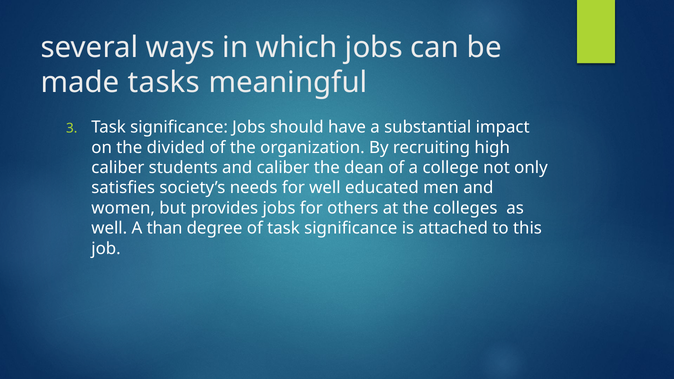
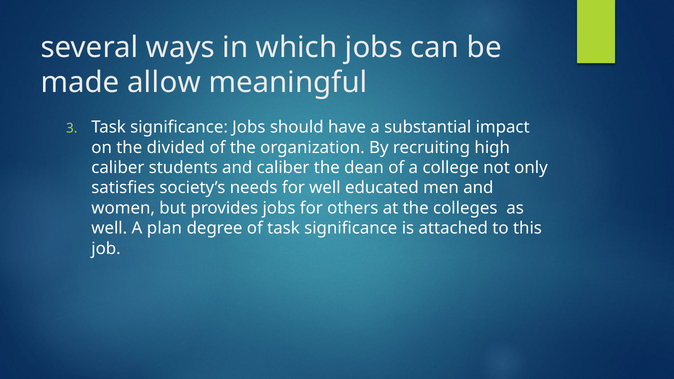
tasks: tasks -> allow
than: than -> plan
